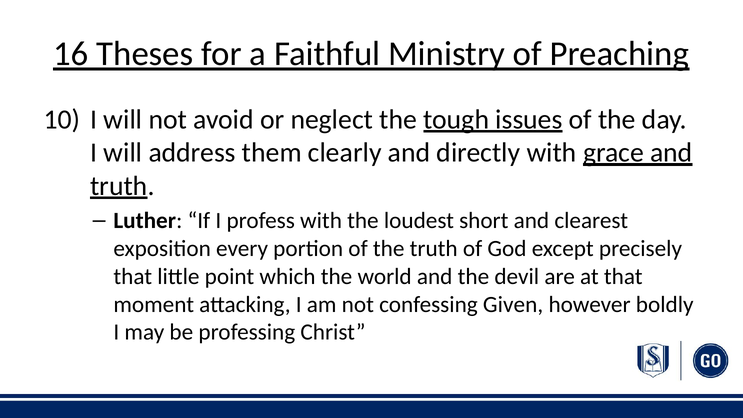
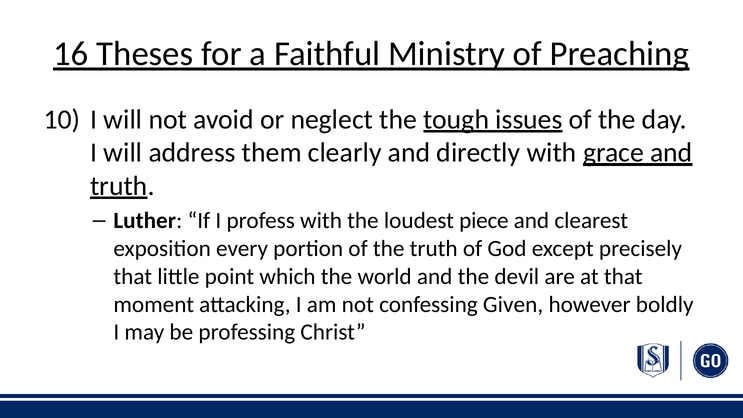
short: short -> piece
